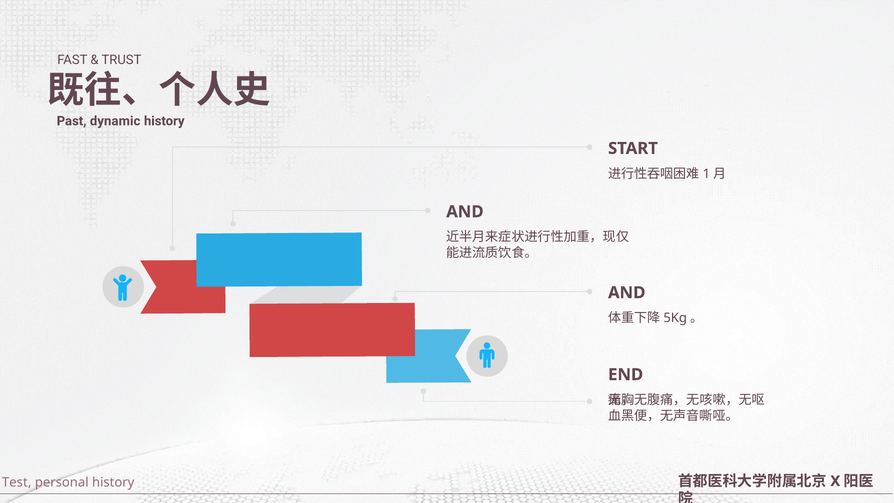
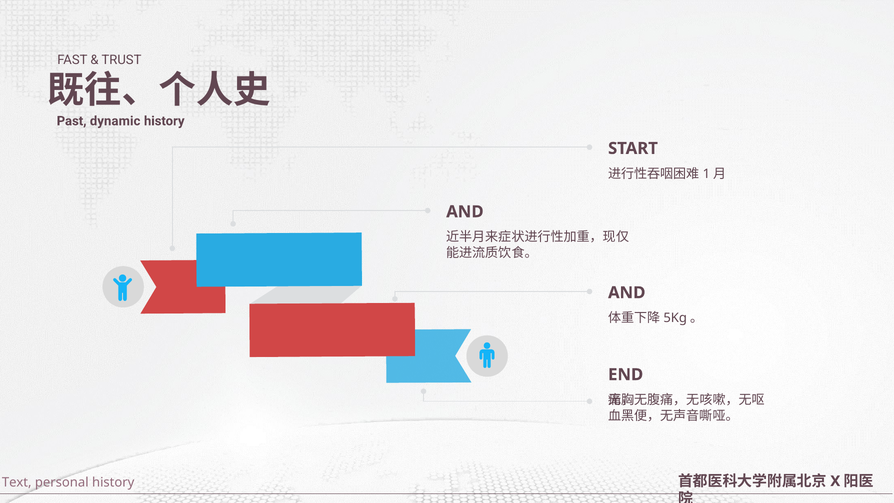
Test: Test -> Text
